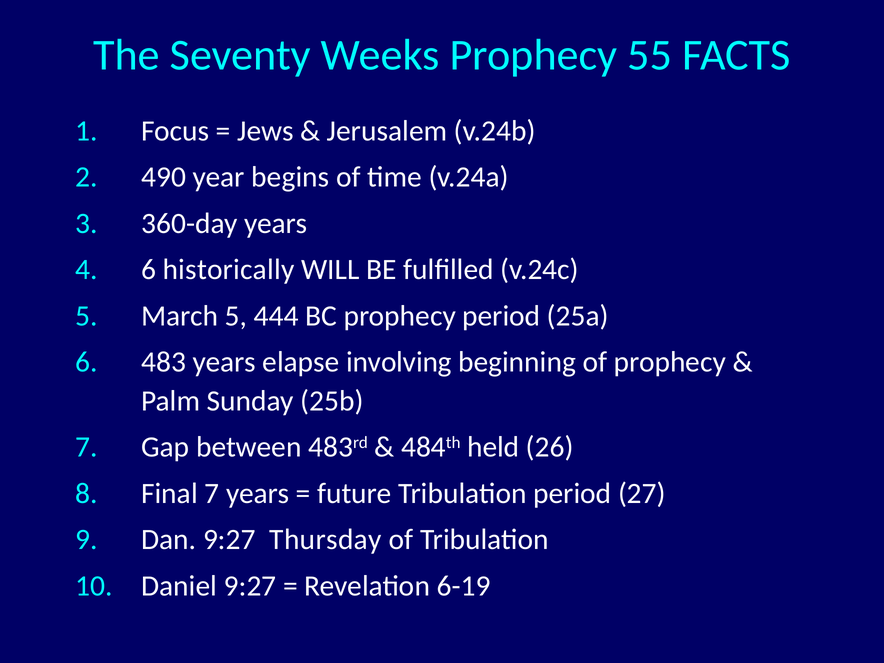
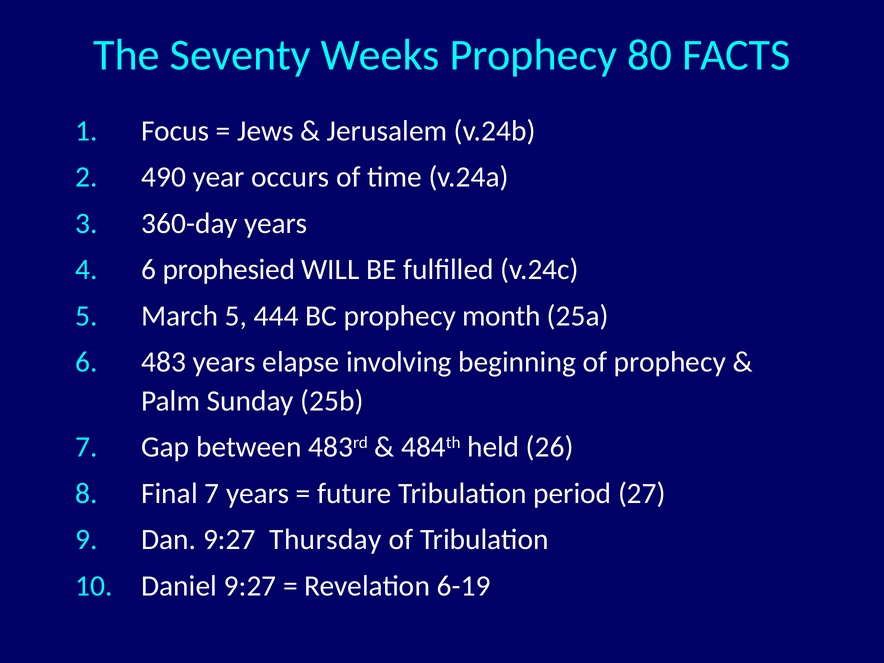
55: 55 -> 80
begins: begins -> occurs
historically: historically -> prophesied
prophecy period: period -> month
